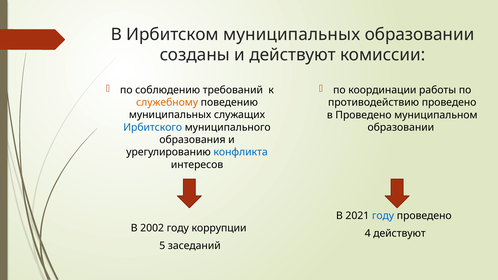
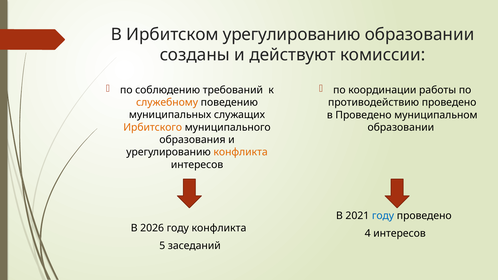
Ирбитском муниципальных: муниципальных -> урегулированию
Ирбитского colour: blue -> orange
конфликта at (241, 152) colour: blue -> orange
2002: 2002 -> 2026
году коррупции: коррупции -> конфликта
4 действуют: действуют -> интересов
